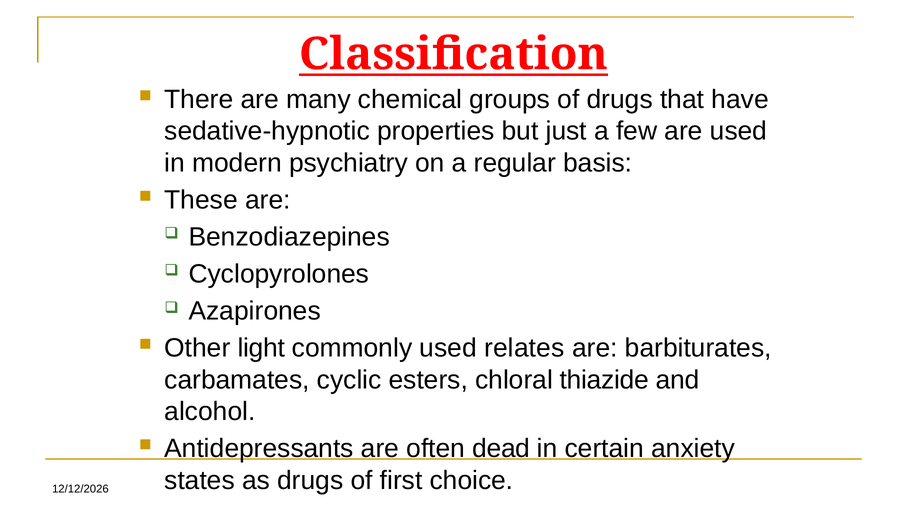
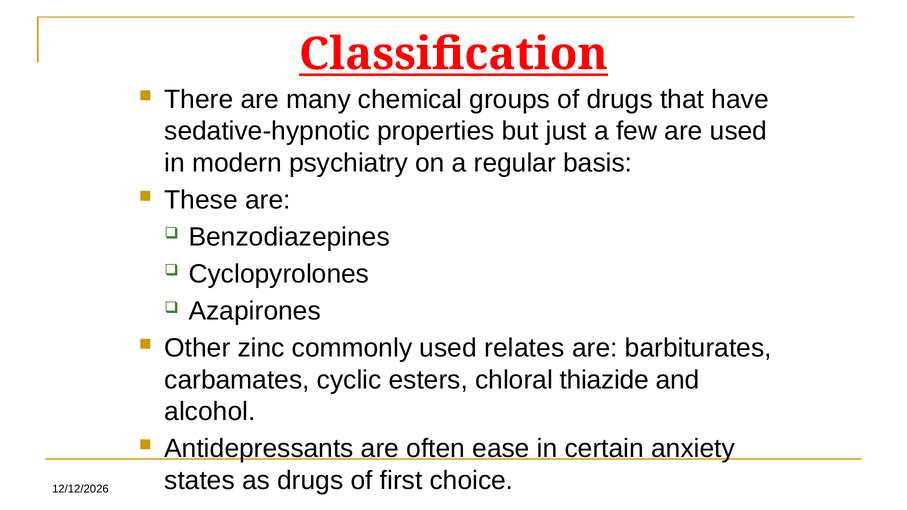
light: light -> zinc
dead: dead -> ease
